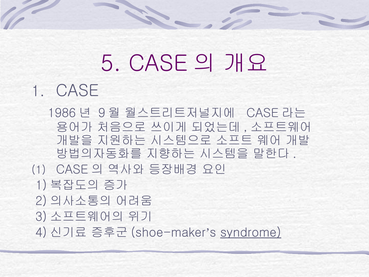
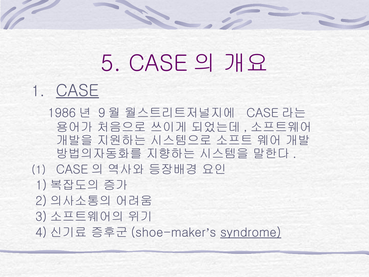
CASE underline: none -> present
